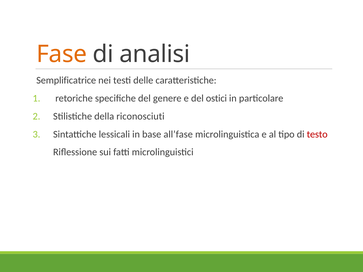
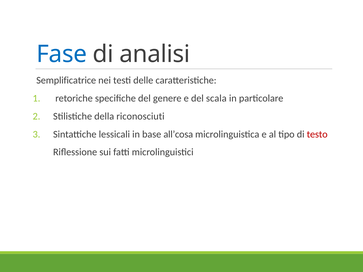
Fase colour: orange -> blue
ostici: ostici -> scala
all’fase: all’fase -> all’cosa
